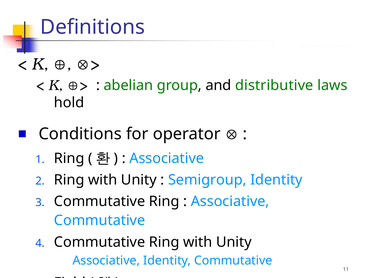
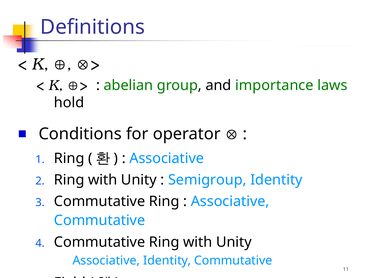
distributive: distributive -> importance
